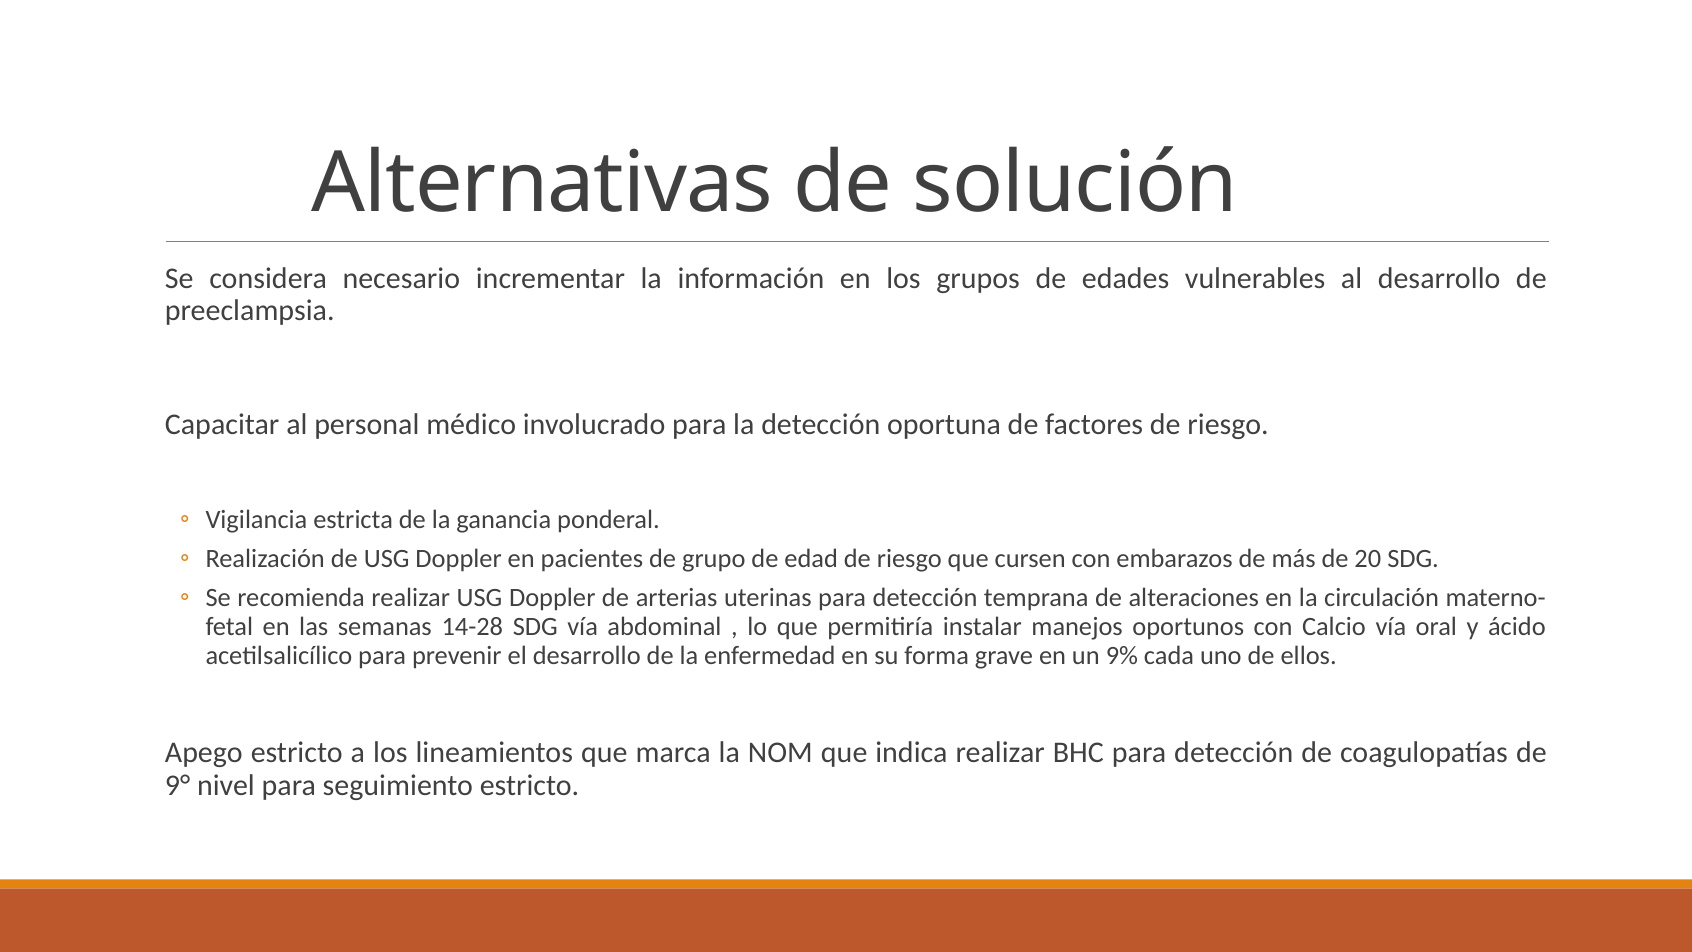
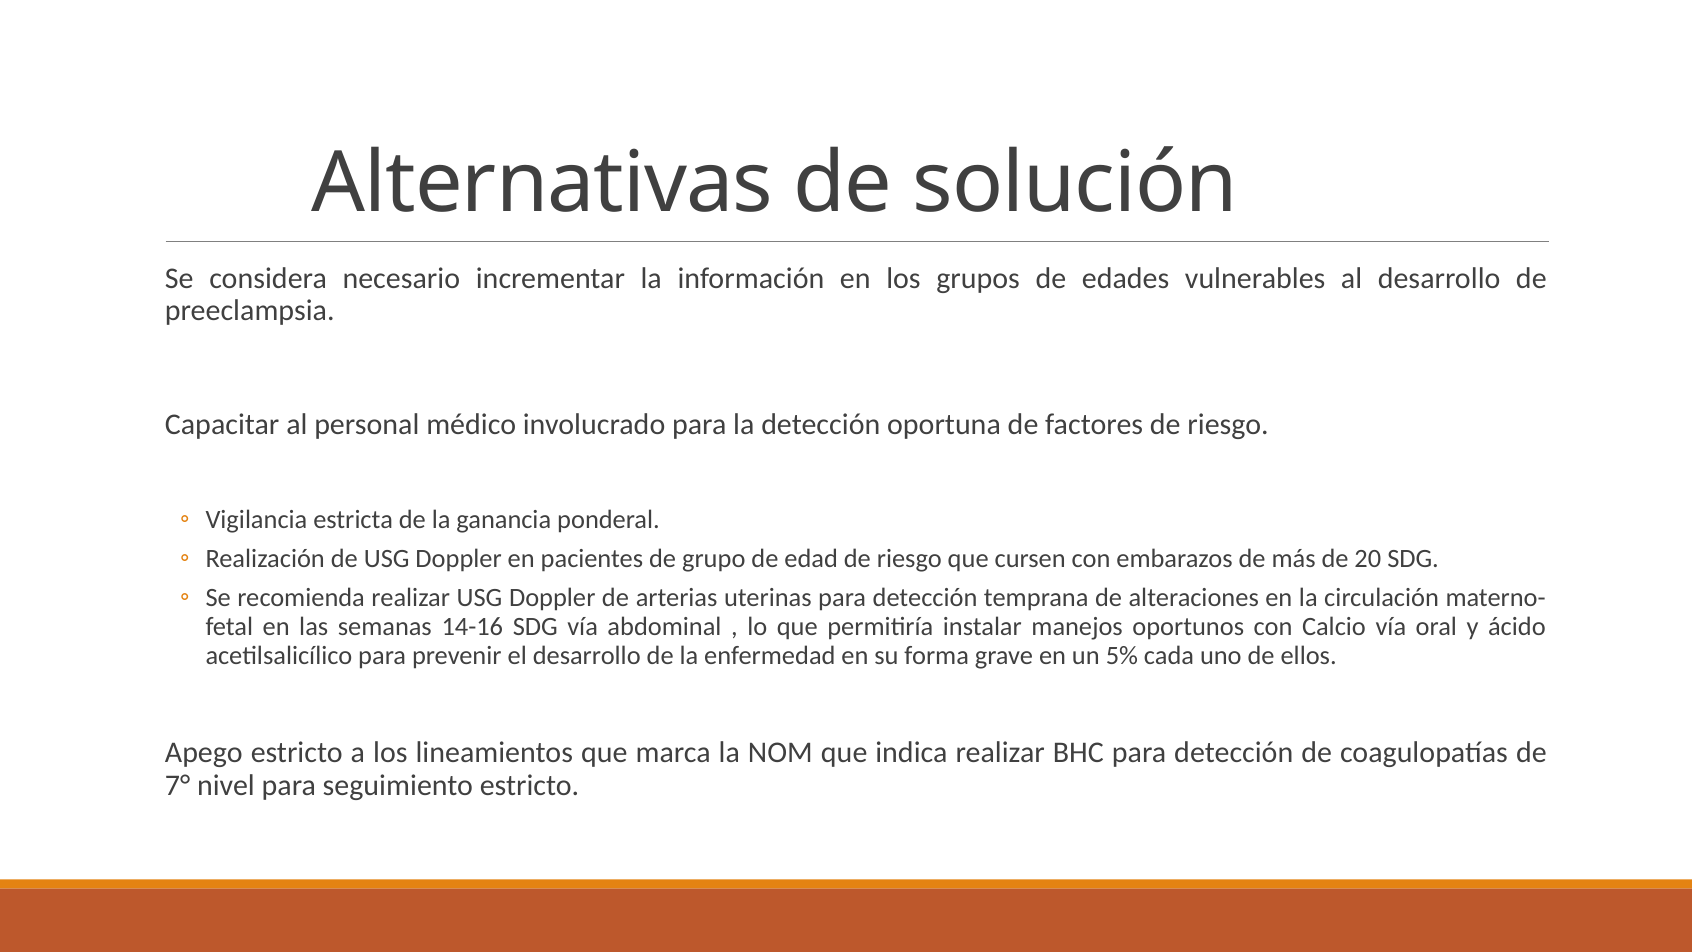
14-28: 14-28 -> 14-16
9%: 9% -> 5%
9°: 9° -> 7°
